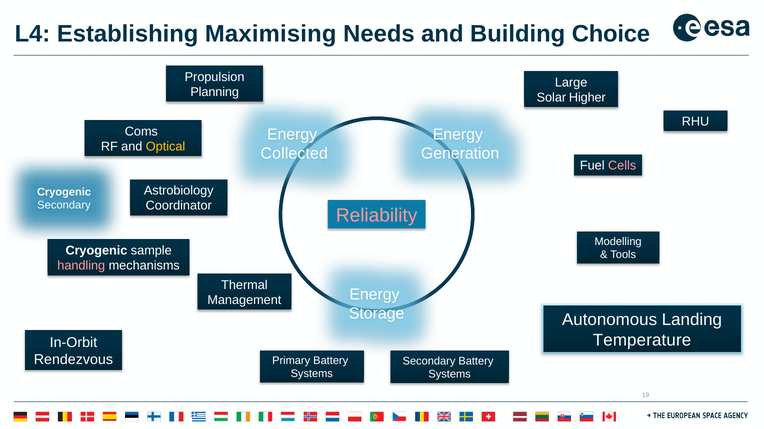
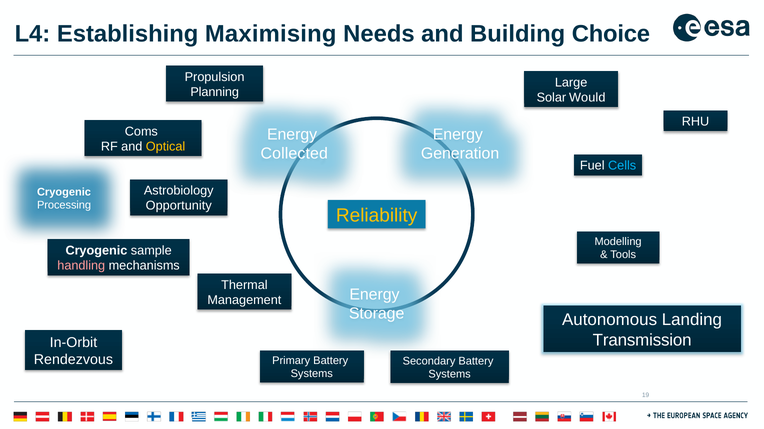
Higher: Higher -> Would
Cells colour: pink -> light blue
Coordinator: Coordinator -> Opportunity
Secondary at (64, 205): Secondary -> Processing
Reliability colour: pink -> yellow
Temperature: Temperature -> Transmission
